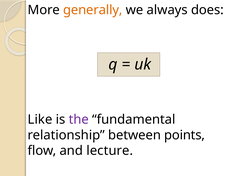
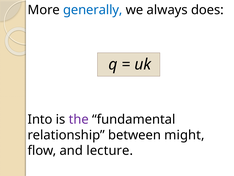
generally colour: orange -> blue
Like: Like -> Into
points: points -> might
